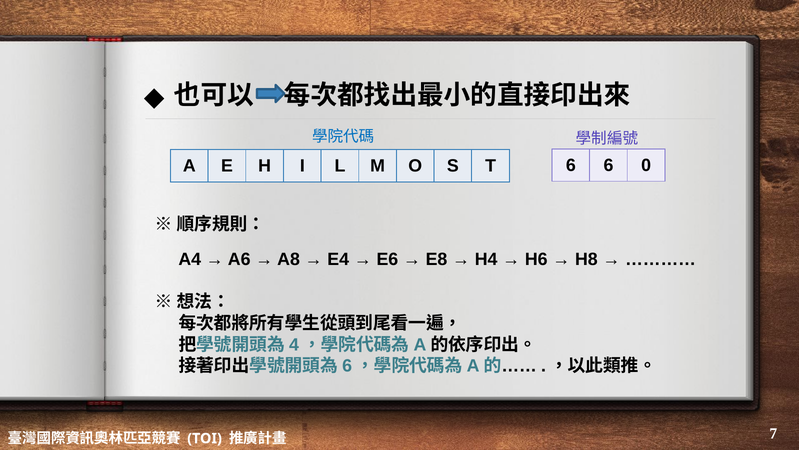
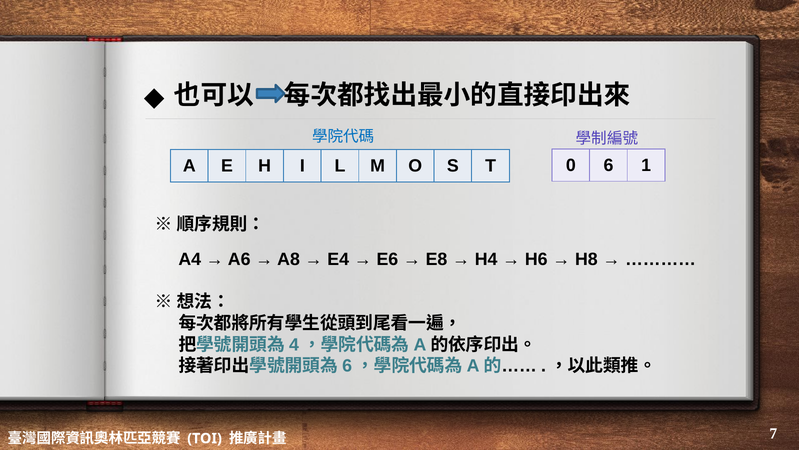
T 6: 6 -> 0
0: 0 -> 1
